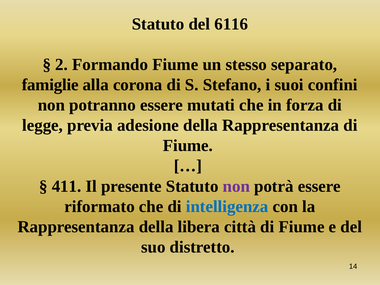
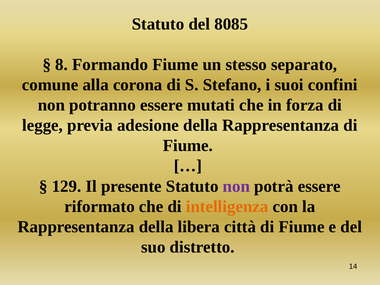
6116: 6116 -> 8085
2: 2 -> 8
famiglie: famiglie -> comune
411: 411 -> 129
intelligenza colour: blue -> orange
